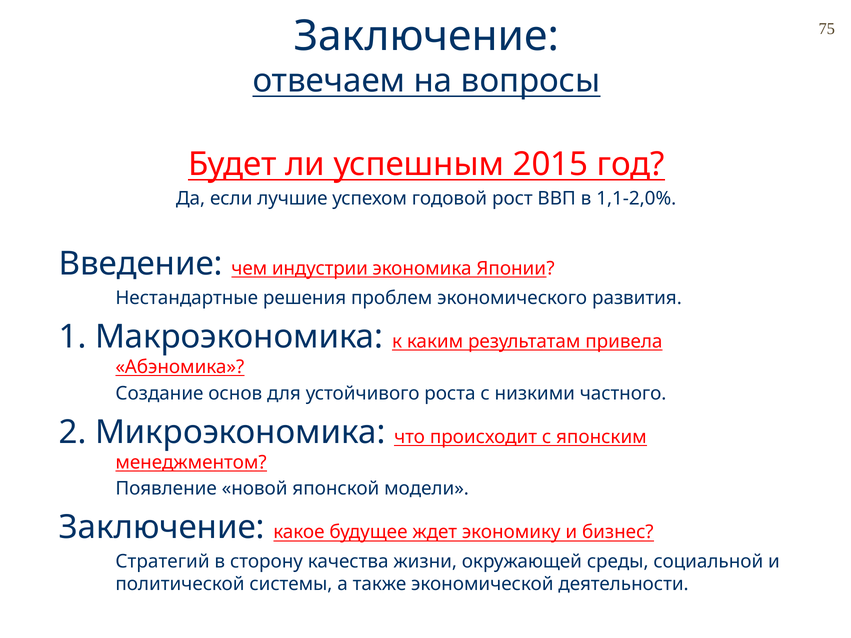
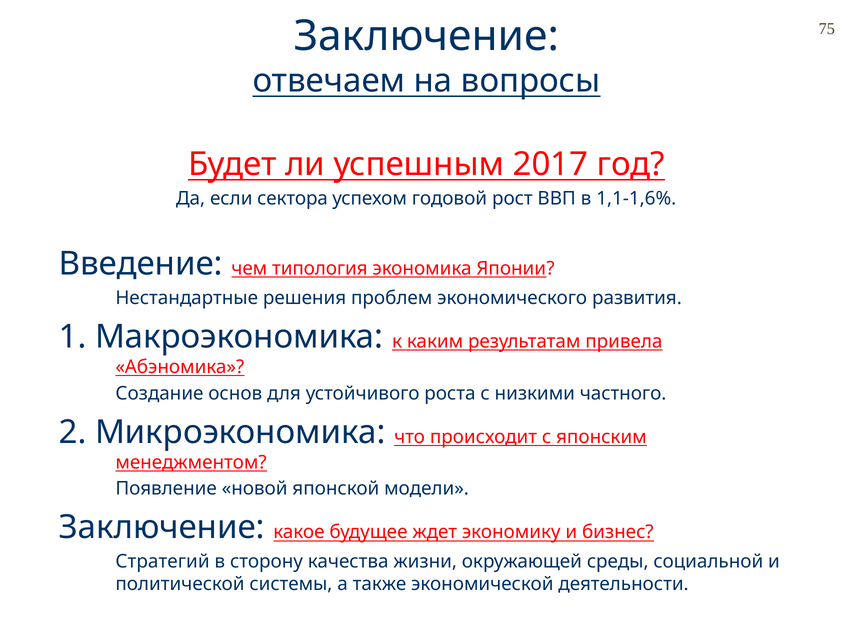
2015: 2015 -> 2017
лучшие: лучшие -> сектора
1,1-2,0%: 1,1-2,0% -> 1,1-1,6%
индустрии: индустрии -> типология
